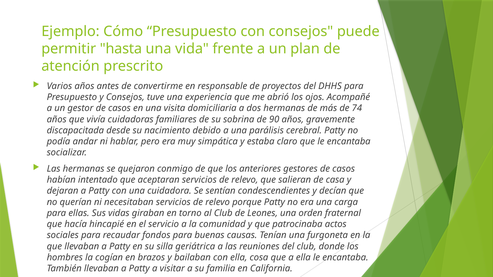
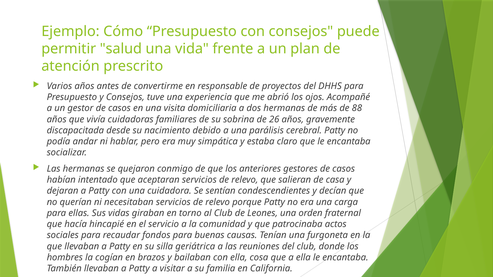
hasta: hasta -> salud
74: 74 -> 88
90: 90 -> 26
